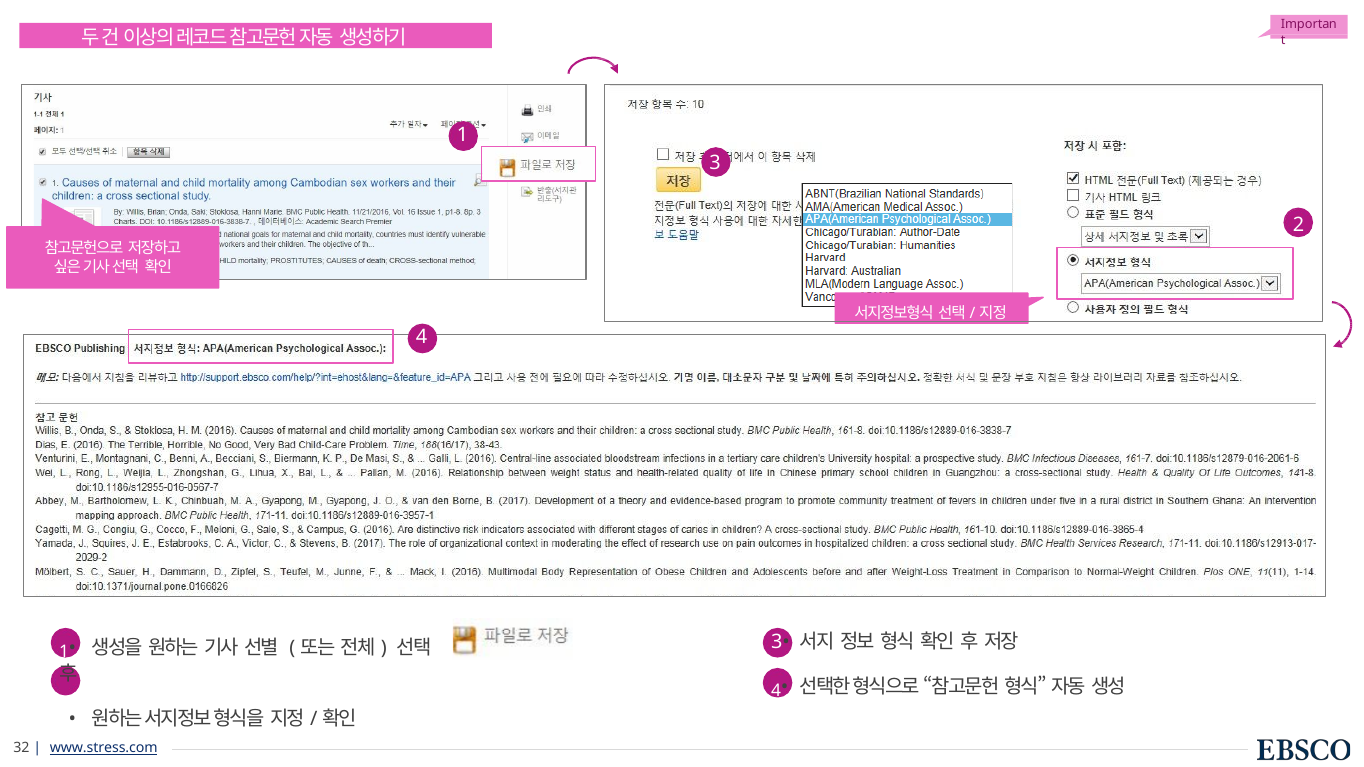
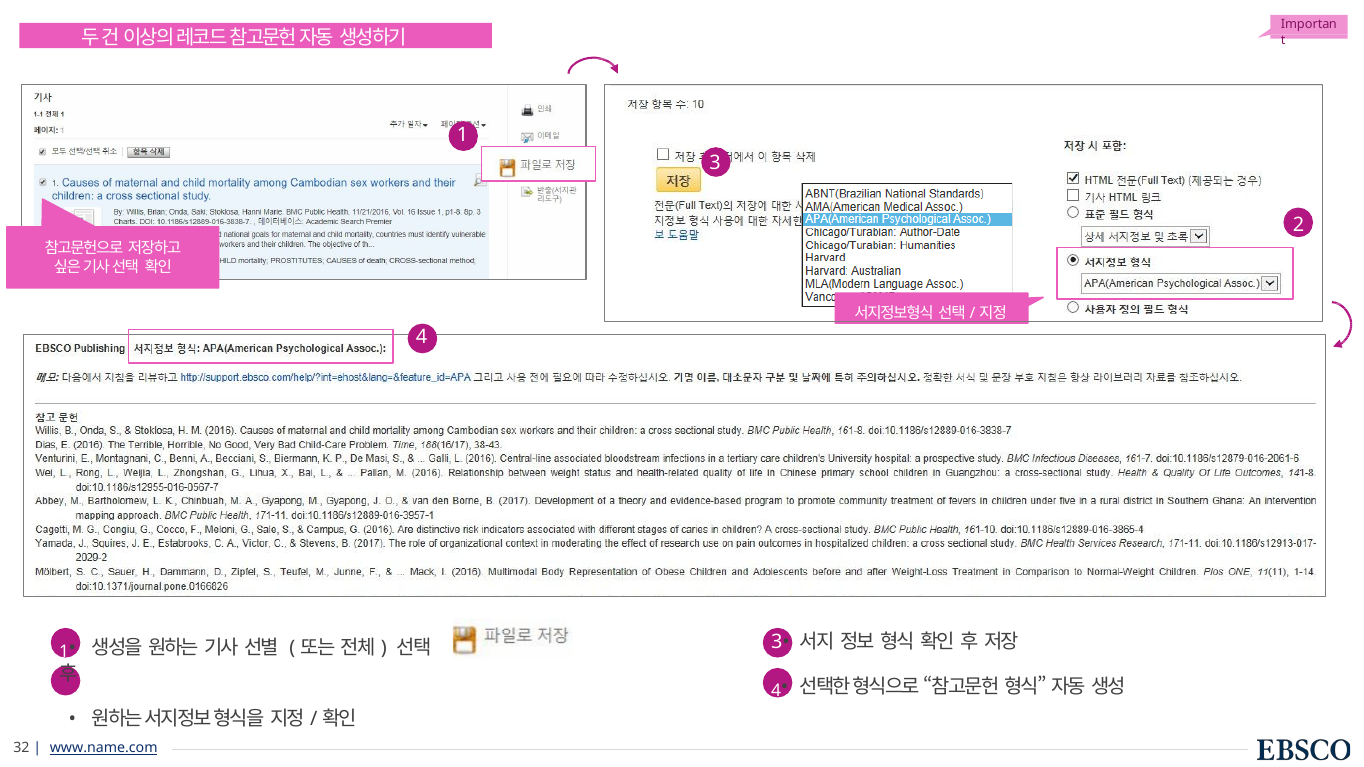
www.stress.com: www.stress.com -> www.name.com
